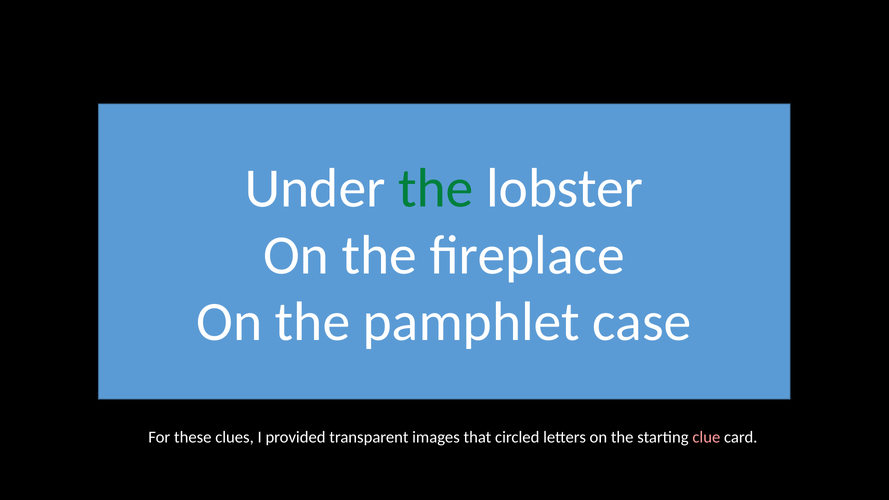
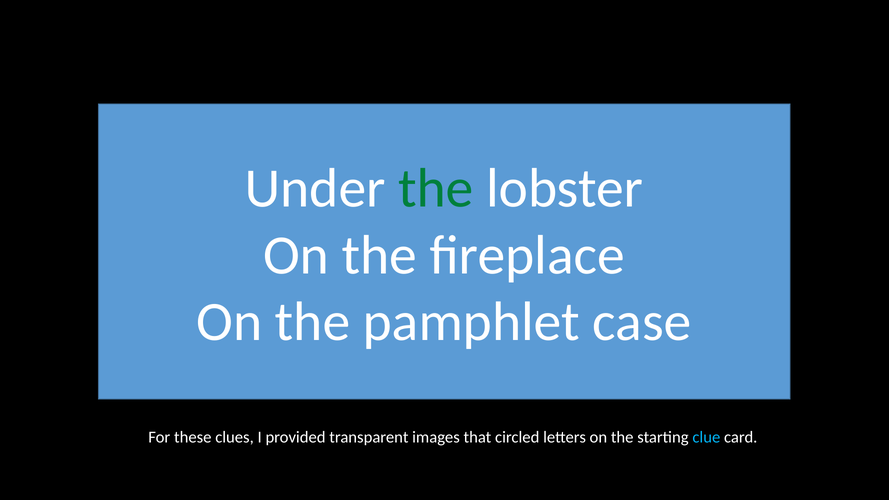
clue colour: pink -> light blue
